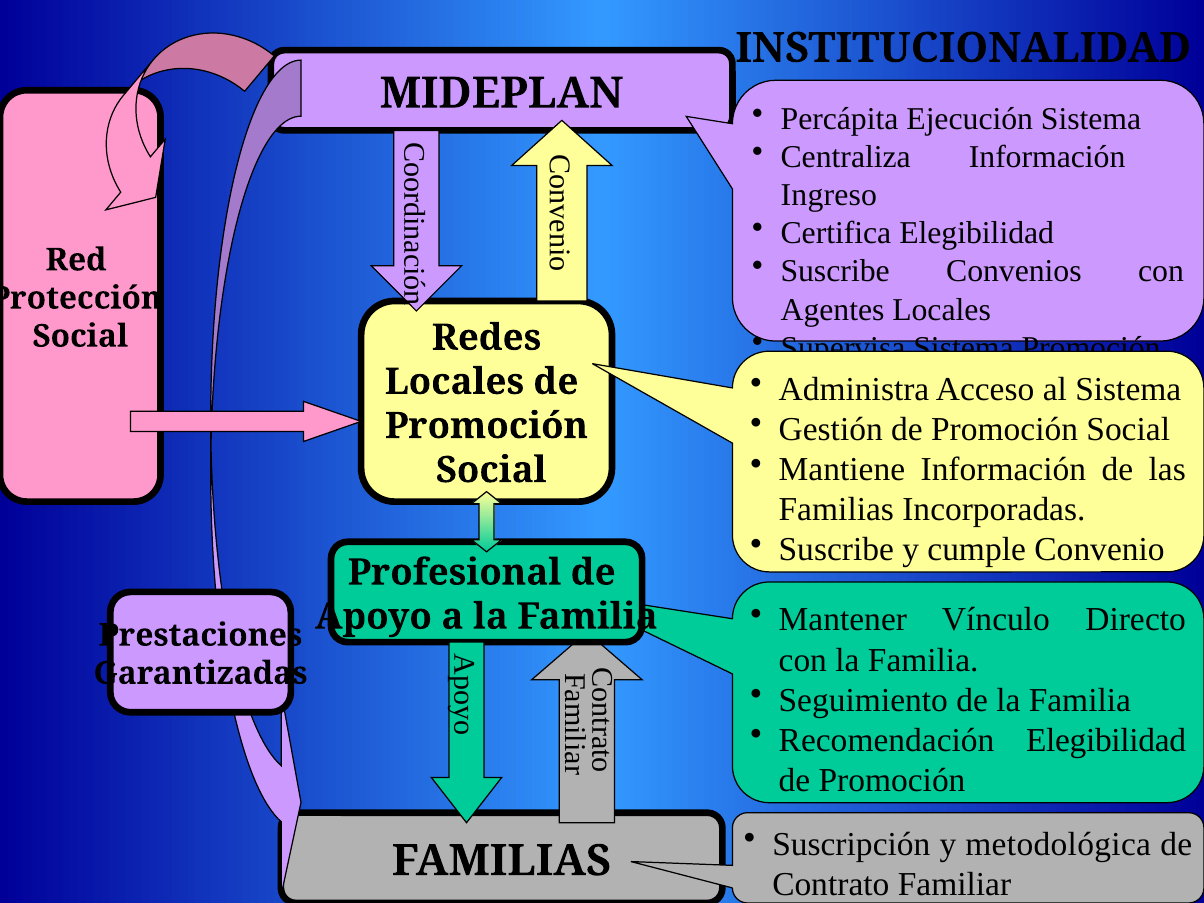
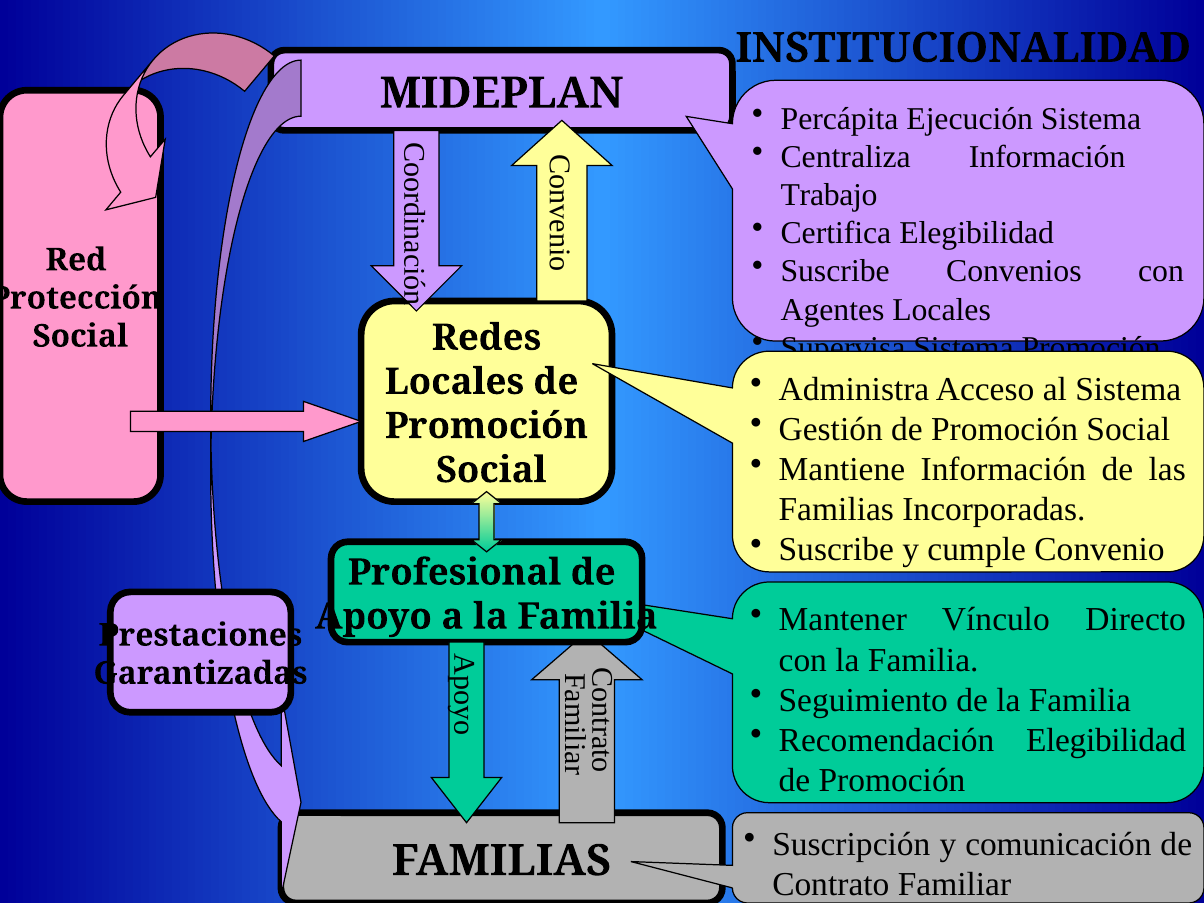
Ingreso: Ingreso -> Trabajo
metodológica: metodológica -> comunicación
